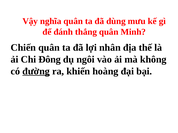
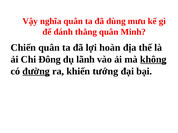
nhân: nhân -> hoàn
ngôi: ngôi -> lãnh
không underline: none -> present
hoàng: hoàng -> tướng
